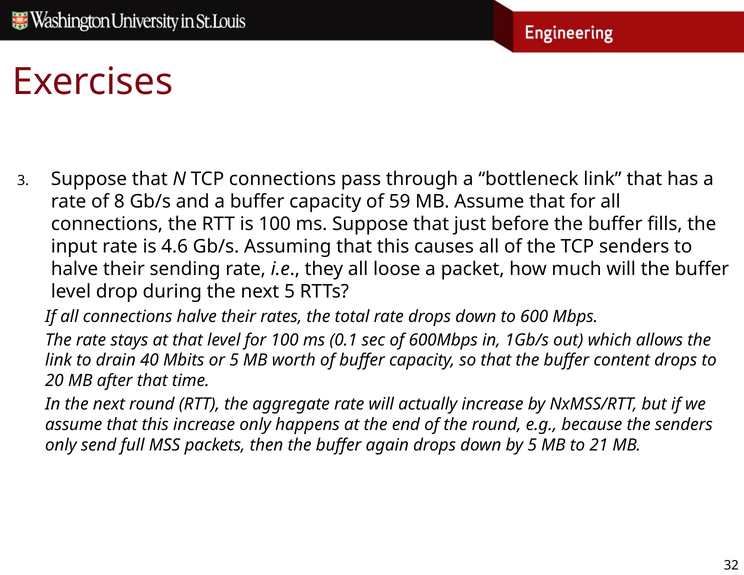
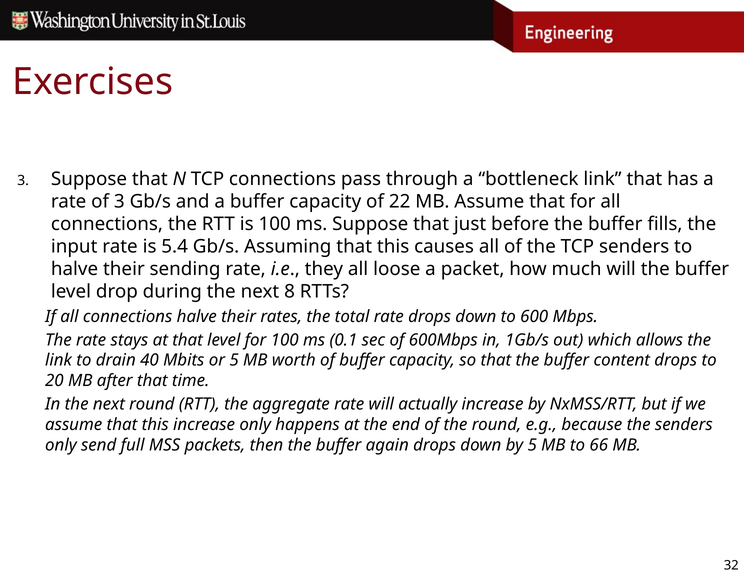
of 8: 8 -> 3
59: 59 -> 22
4.6: 4.6 -> 5.4
next 5: 5 -> 8
21: 21 -> 66
